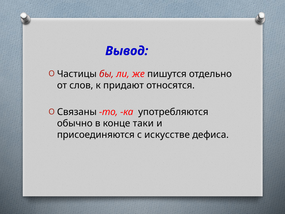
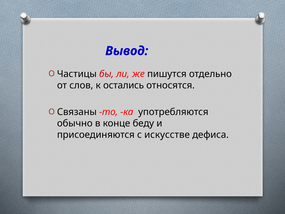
придают: придают -> остались
таки: таки -> беду
